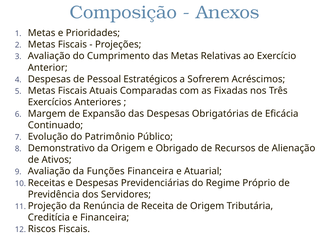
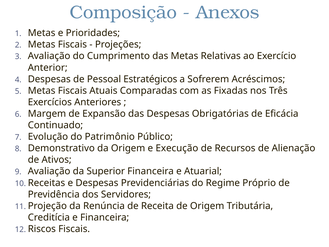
Obrigado: Obrigado -> Execução
Funções: Funções -> Superior
